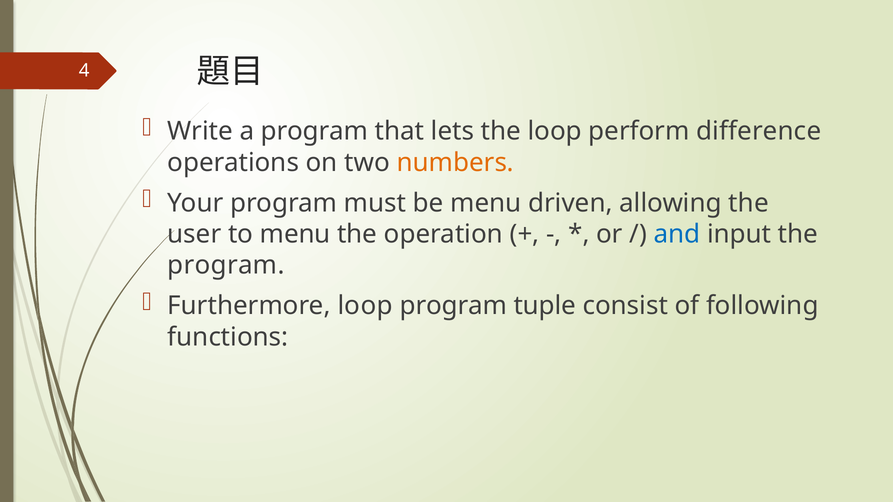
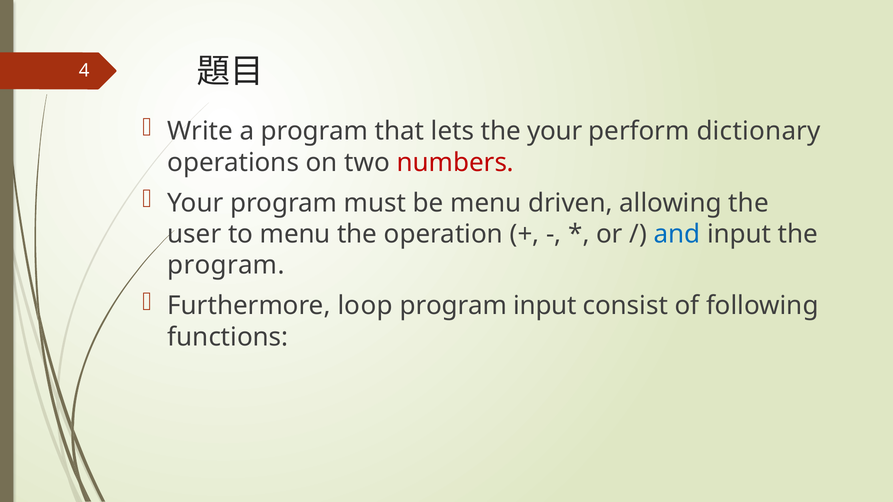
the loop: loop -> your
difference: difference -> dictionary
numbers colour: orange -> red
program tuple: tuple -> input
